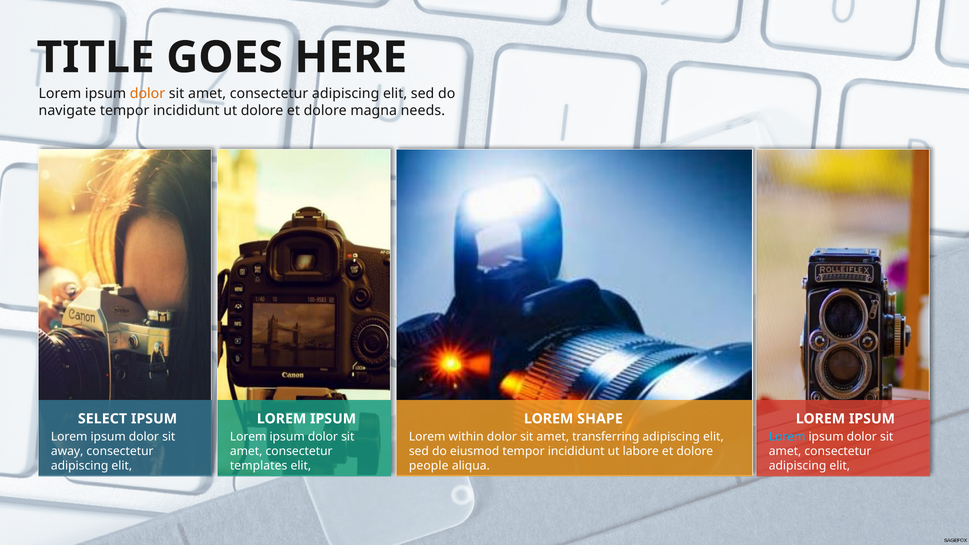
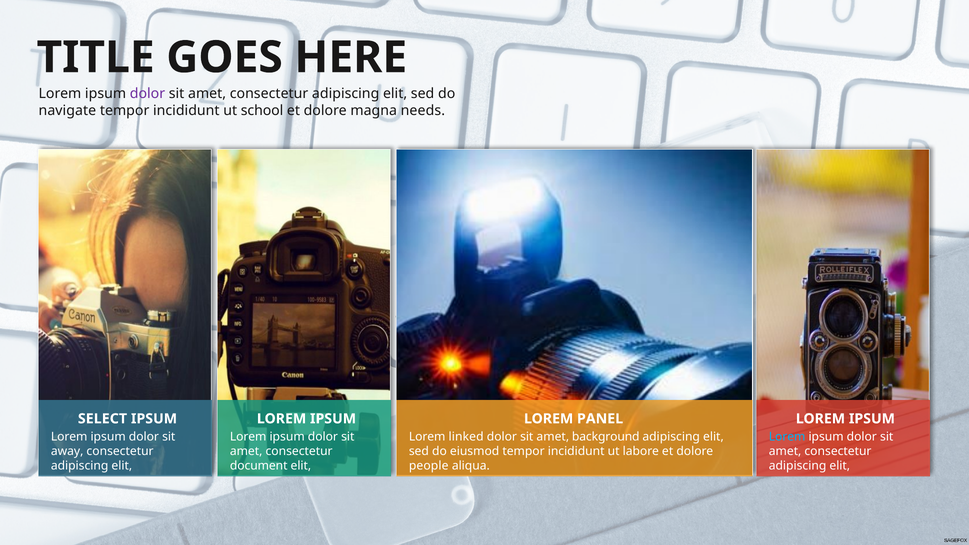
dolor at (147, 93) colour: orange -> purple
ut dolore: dolore -> school
SHAPE: SHAPE -> PANEL
within: within -> linked
transferring: transferring -> background
templates: templates -> document
